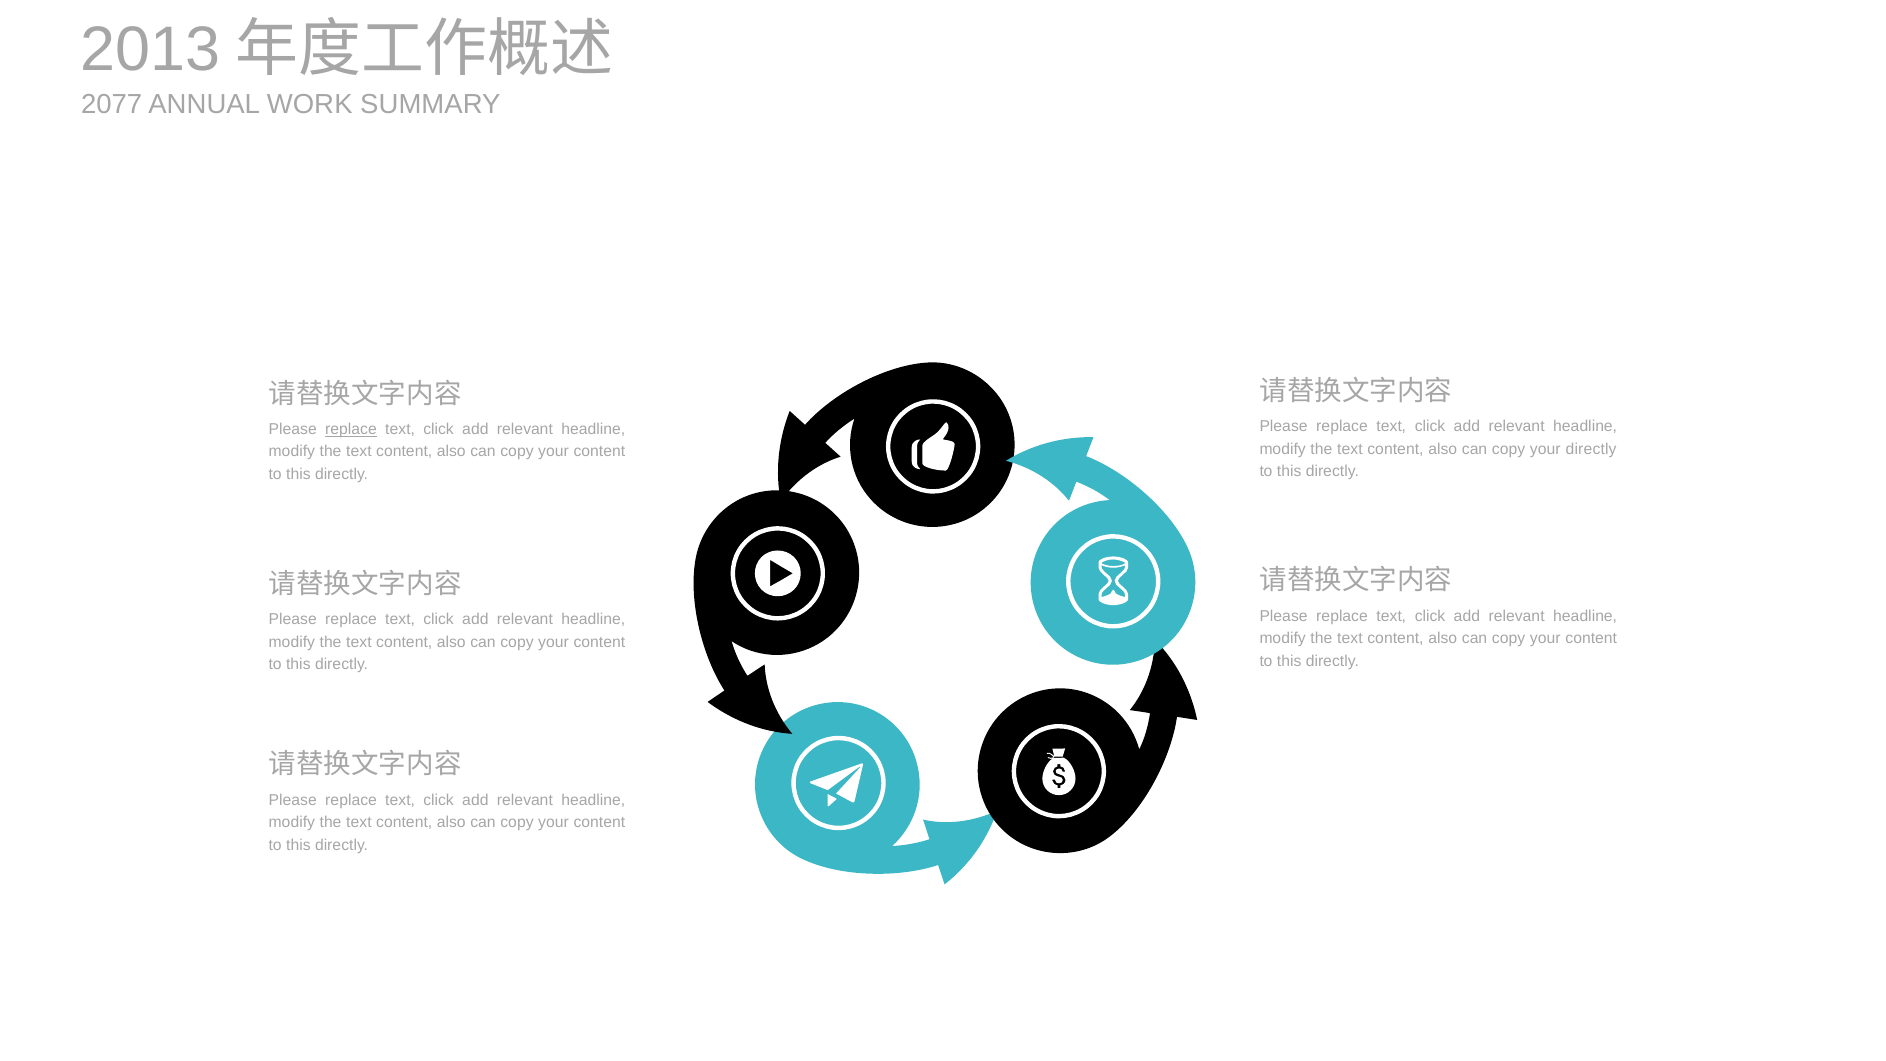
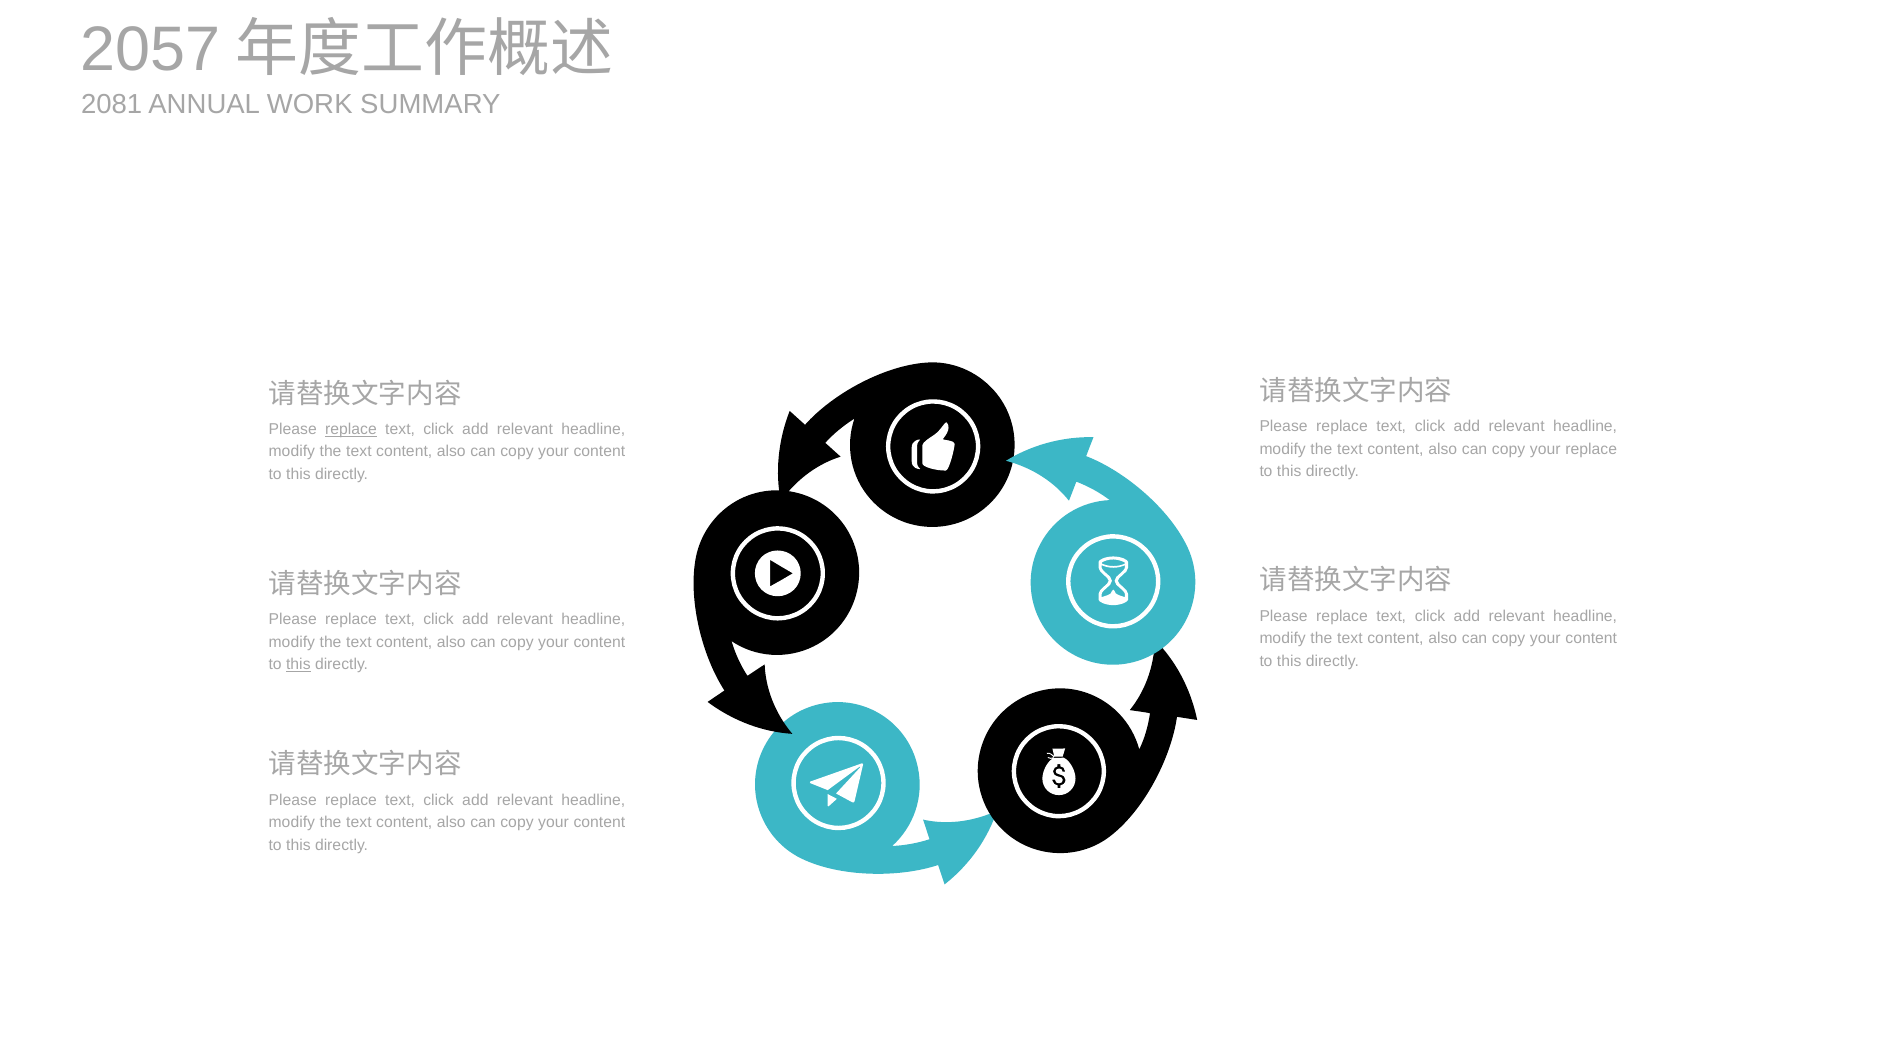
2013: 2013 -> 2057
2077: 2077 -> 2081
your directly: directly -> replace
this at (298, 664) underline: none -> present
